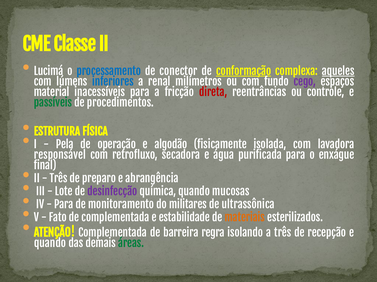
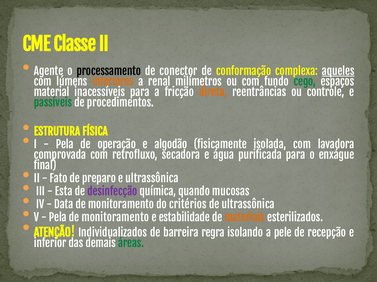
Lucimá: Lucimá -> Agente
processamento colour: blue -> black
conformação underline: present -> none
inferiores colour: blue -> orange
cego colour: purple -> green
direta colour: red -> orange
responsável: responsável -> comprovada
Três at (59, 179): Três -> Fato
e abrangência: abrangência -> ultrassônica
Lote: Lote -> Esta
Para at (64, 205): Para -> Data
militares: militares -> critérios
Fato at (58, 218): Fato -> Pela
complementada at (115, 218): complementada -> monitoramento
Complementada at (113, 234): Complementada -> Individualizados
a três: três -> pele
quando at (50, 244): quando -> inferior
